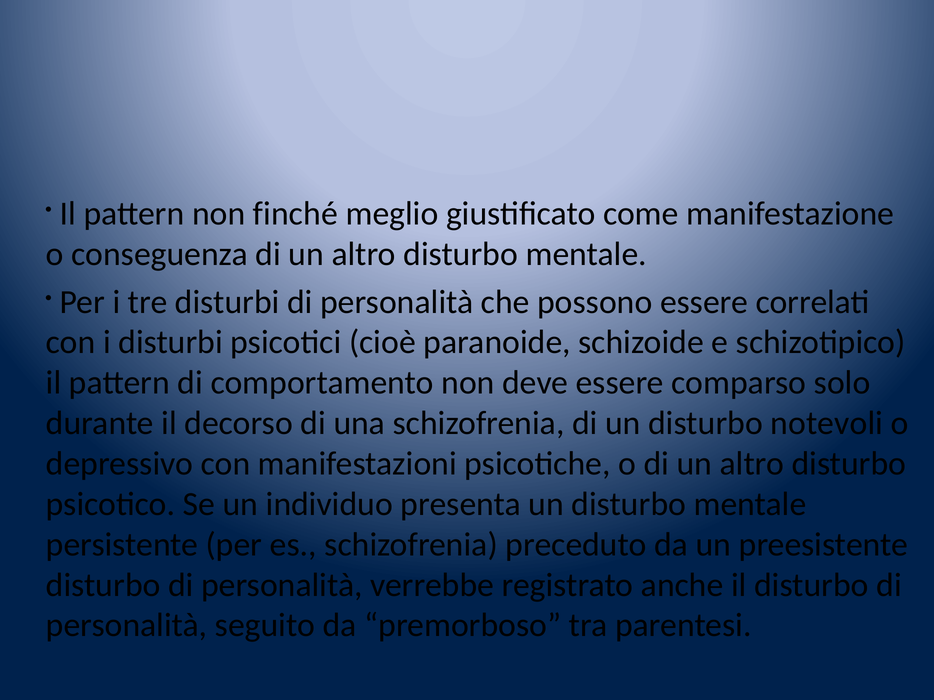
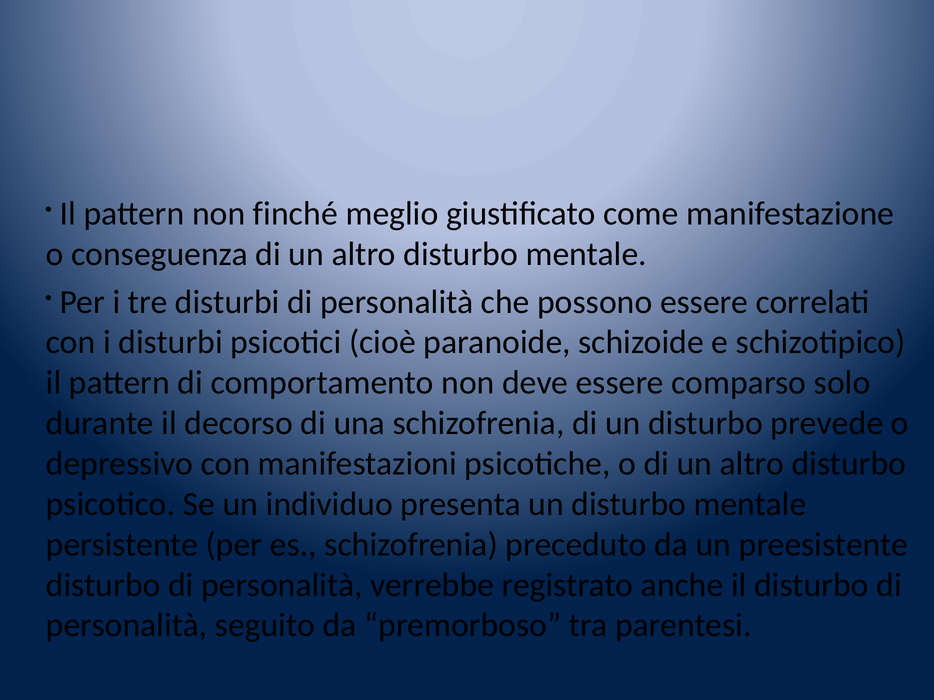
notevoli: notevoli -> prevede
